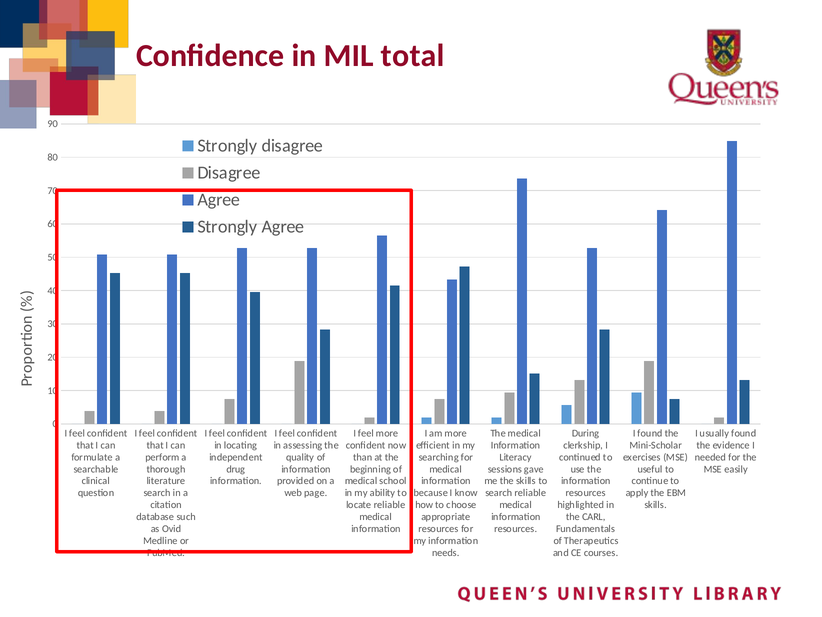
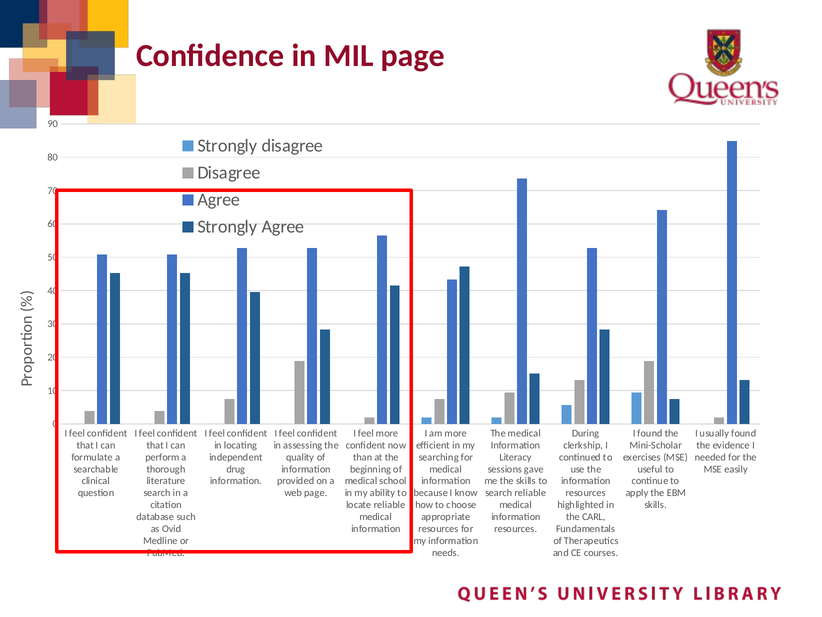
MIL total: total -> page
